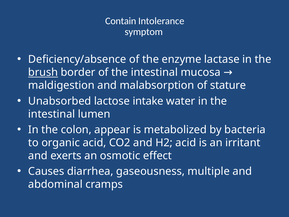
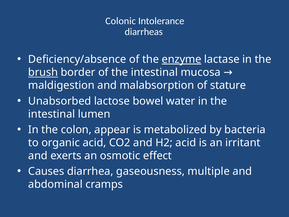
Contain: Contain -> Colonic
symptom: symptom -> diarrheas
enzyme underline: none -> present
intake: intake -> bowel
